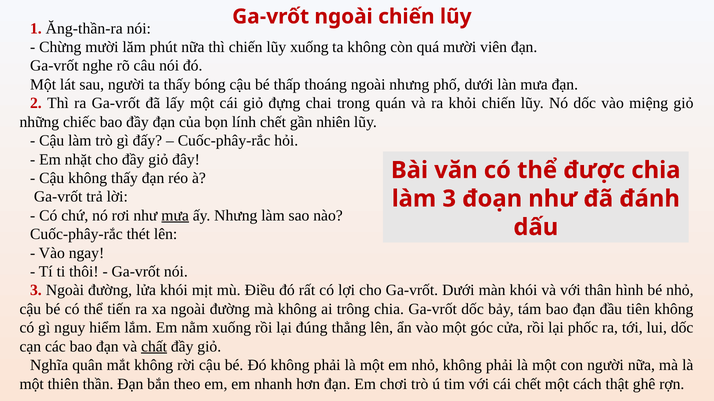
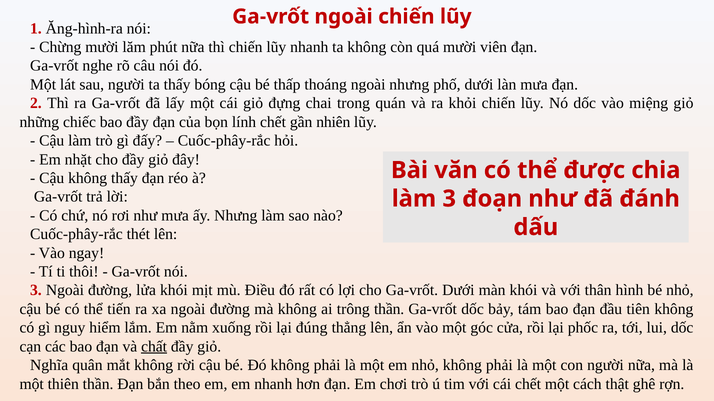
Ăng-thần-ra: Ăng-thần-ra -> Ăng-hình-ra
lũy xuống: xuống -> nhanh
mưa at (175, 216) underline: present -> none
trông chia: chia -> thần
